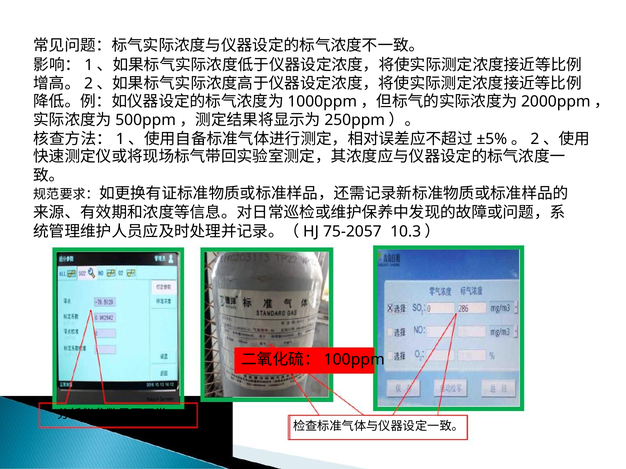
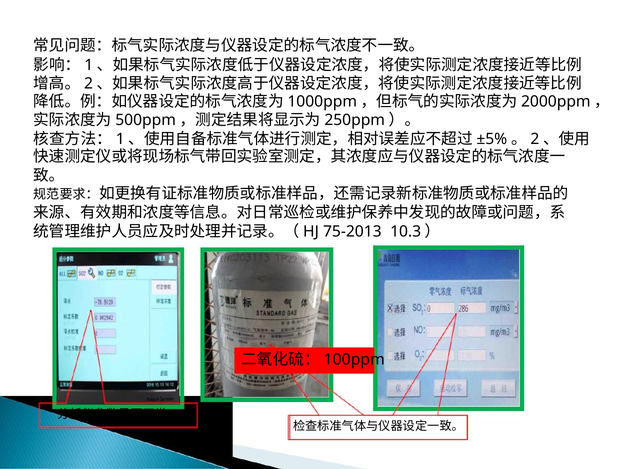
75-2057: 75-2057 -> 75-2013
